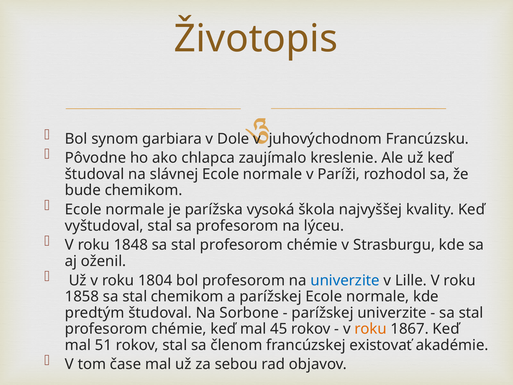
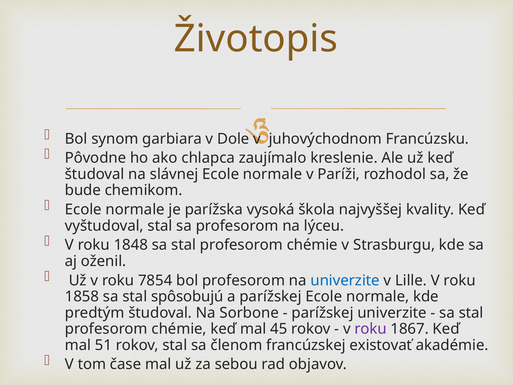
1804: 1804 -> 7854
stal chemikom: chemikom -> spôsobujú
roku at (371, 329) colour: orange -> purple
